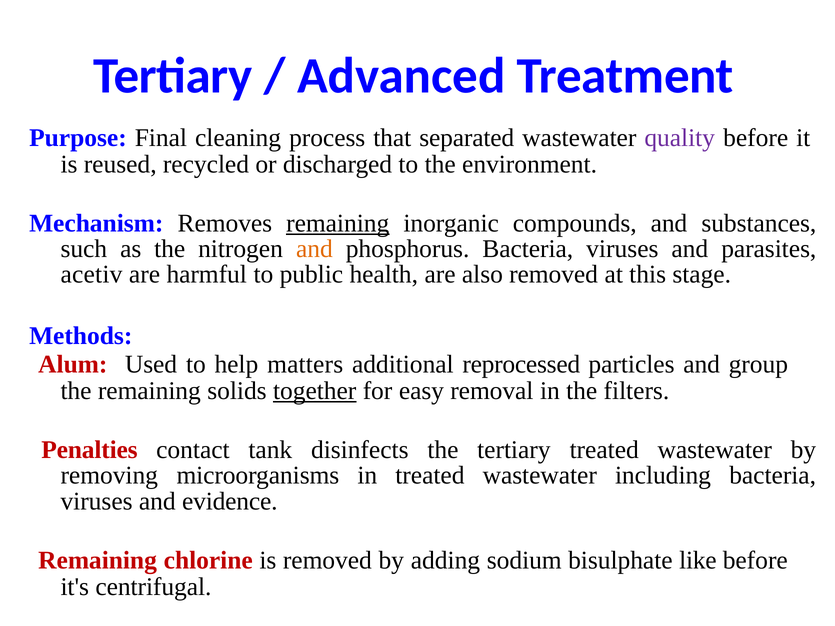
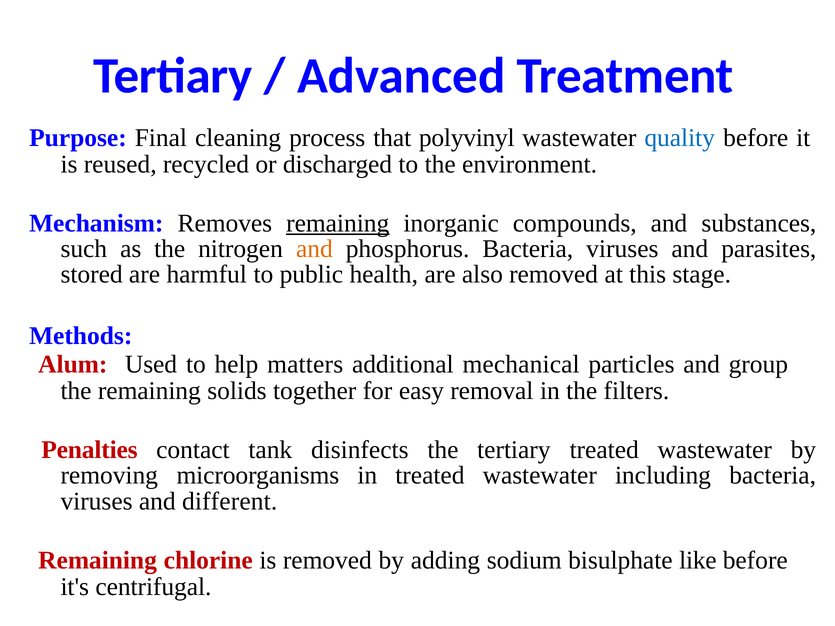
separated: separated -> polyvinyl
quality colour: purple -> blue
acetiv: acetiv -> stored
reprocessed: reprocessed -> mechanical
together underline: present -> none
evidence: evidence -> different
